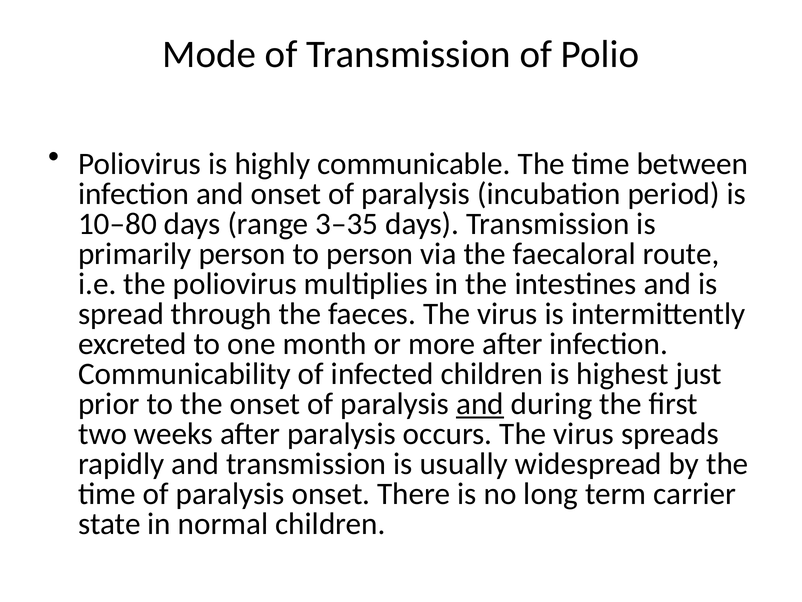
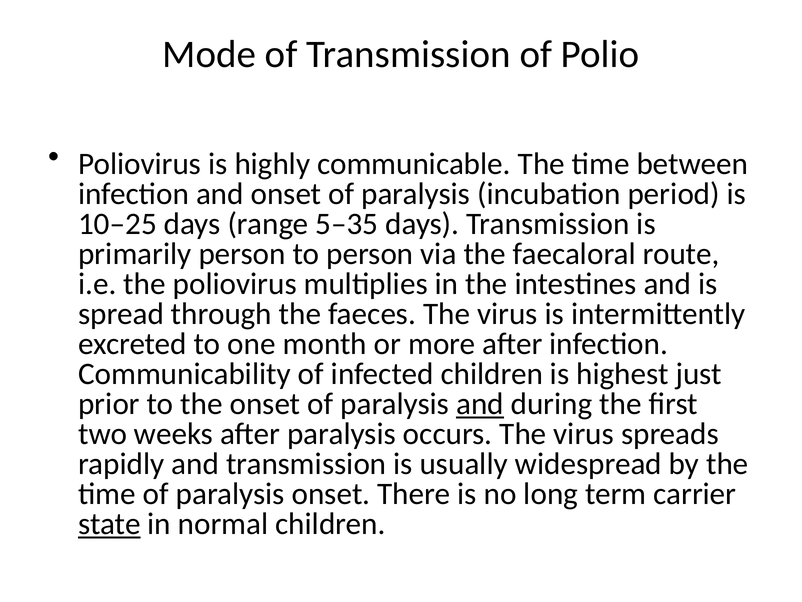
10–80: 10–80 -> 10–25
3–35: 3–35 -> 5–35
state underline: none -> present
